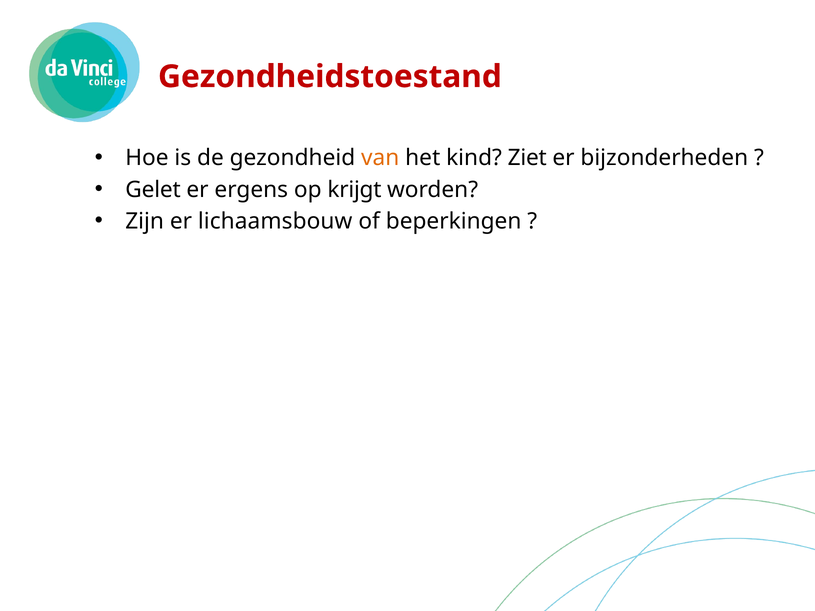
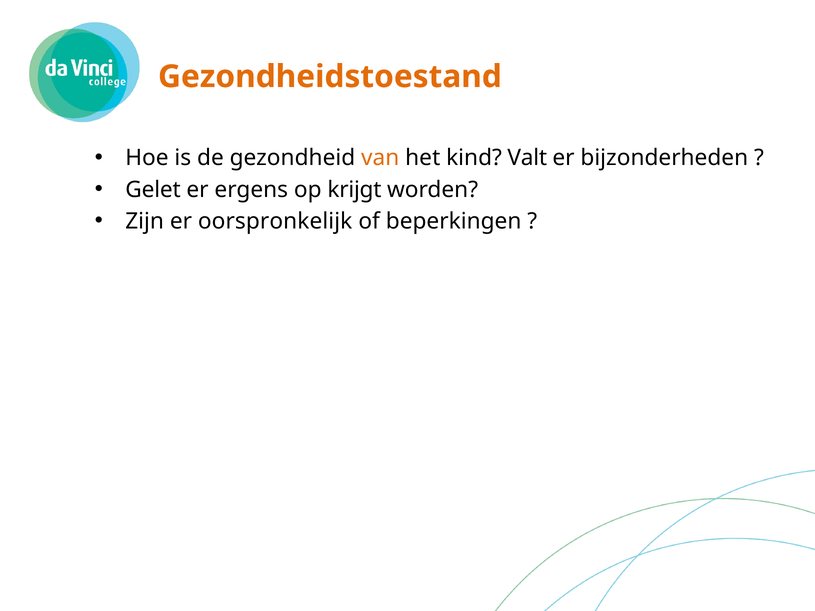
Gezondheidstoestand colour: red -> orange
Ziet: Ziet -> Valt
lichaamsbouw: lichaamsbouw -> oorspronkelijk
